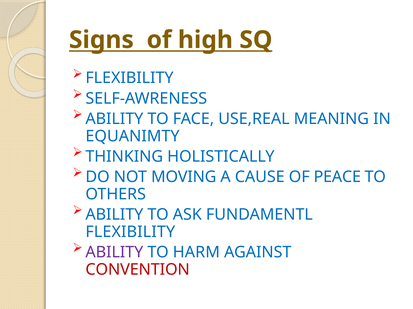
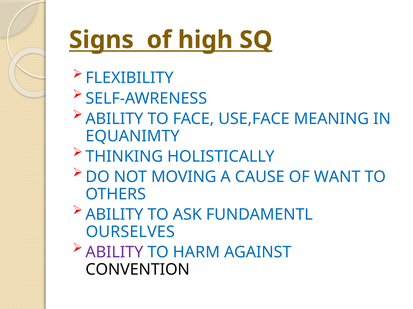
USE,REAL: USE,REAL -> USE,FACE
PEACE: PEACE -> WANT
FLEXIBILITY at (130, 232): FLEXIBILITY -> OURSELVES
CONVENTION colour: red -> black
